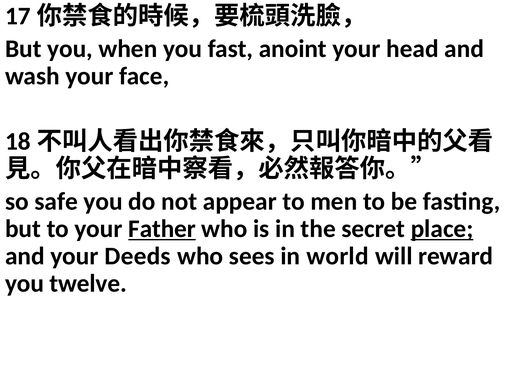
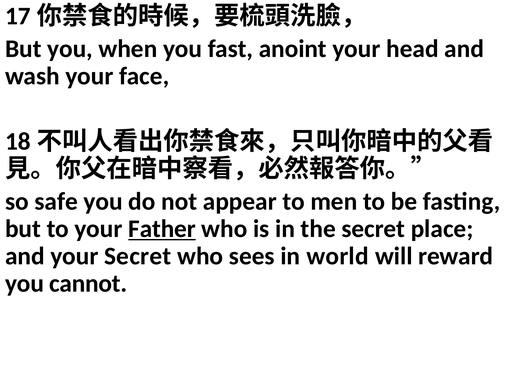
place underline: present -> none
your Deeds: Deeds -> Secret
twelve: twelve -> cannot
